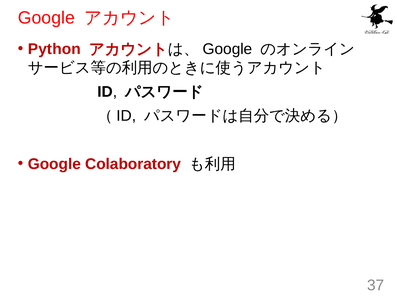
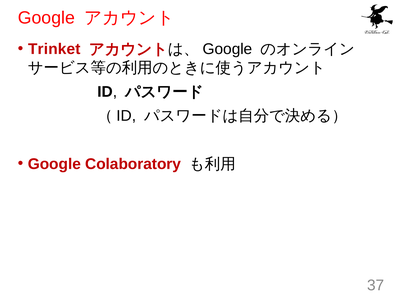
Python: Python -> Trinket
